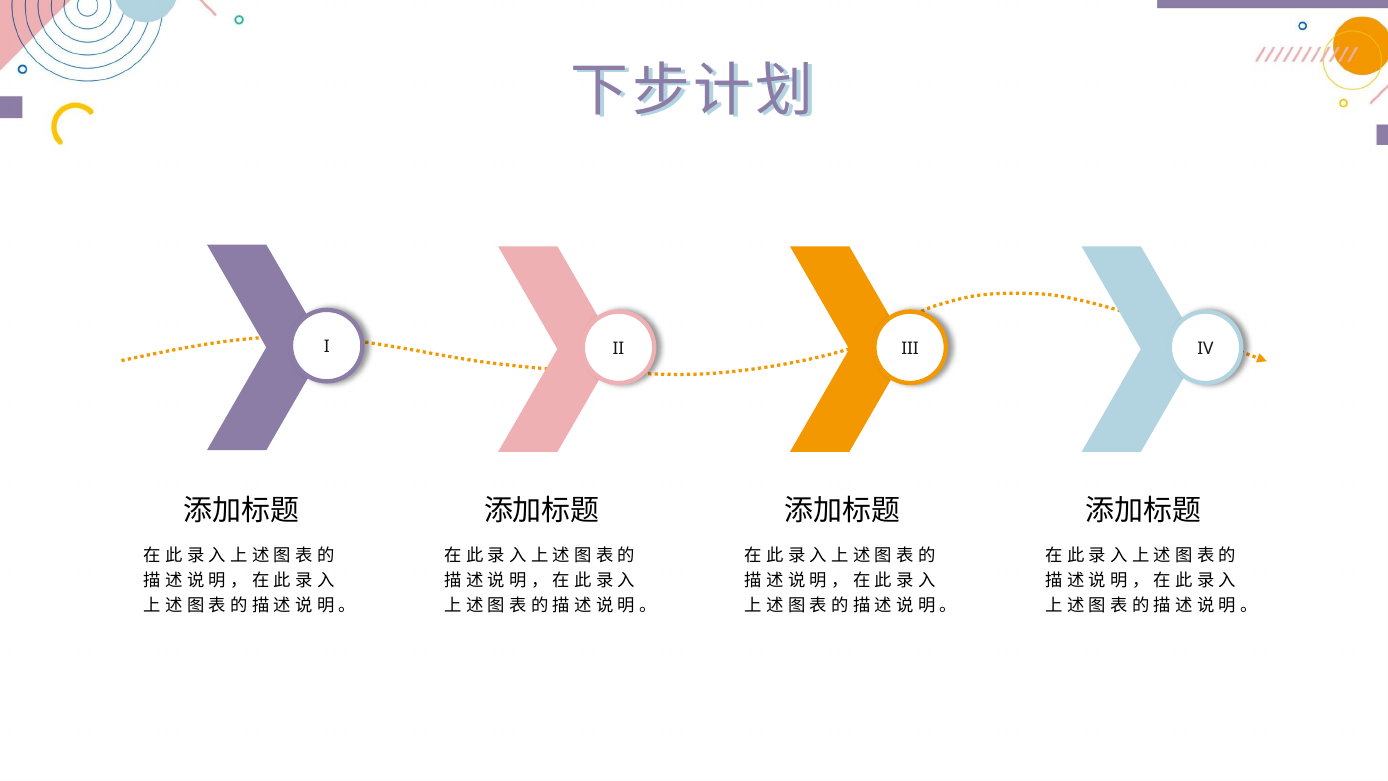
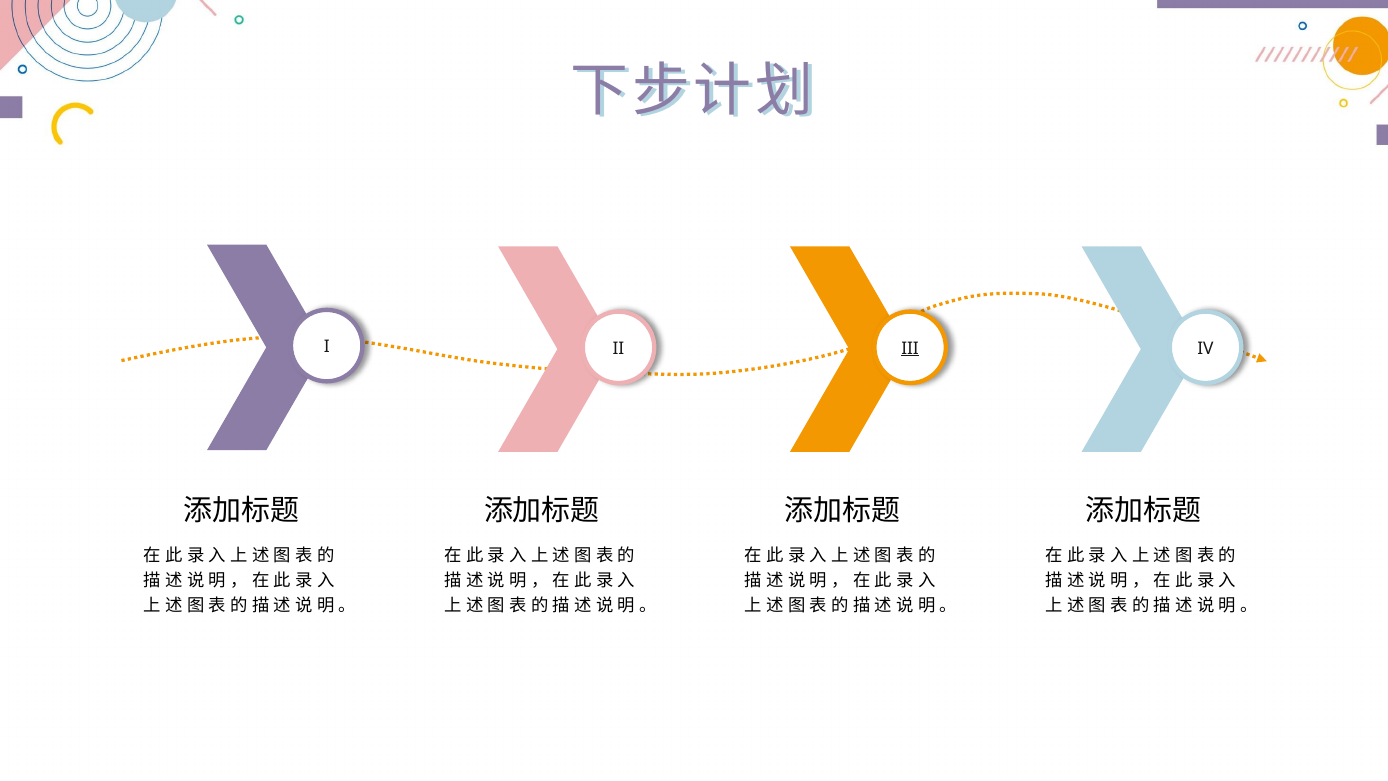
III underline: none -> present
